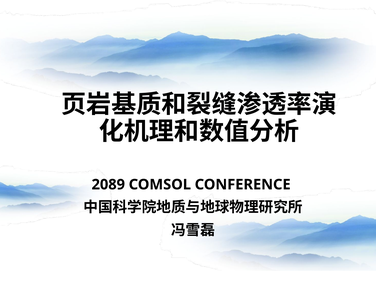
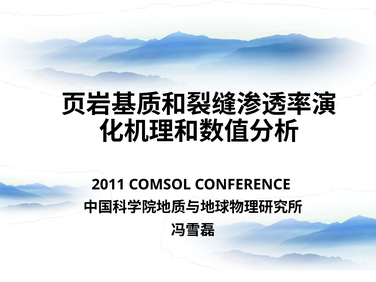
2089: 2089 -> 2011
